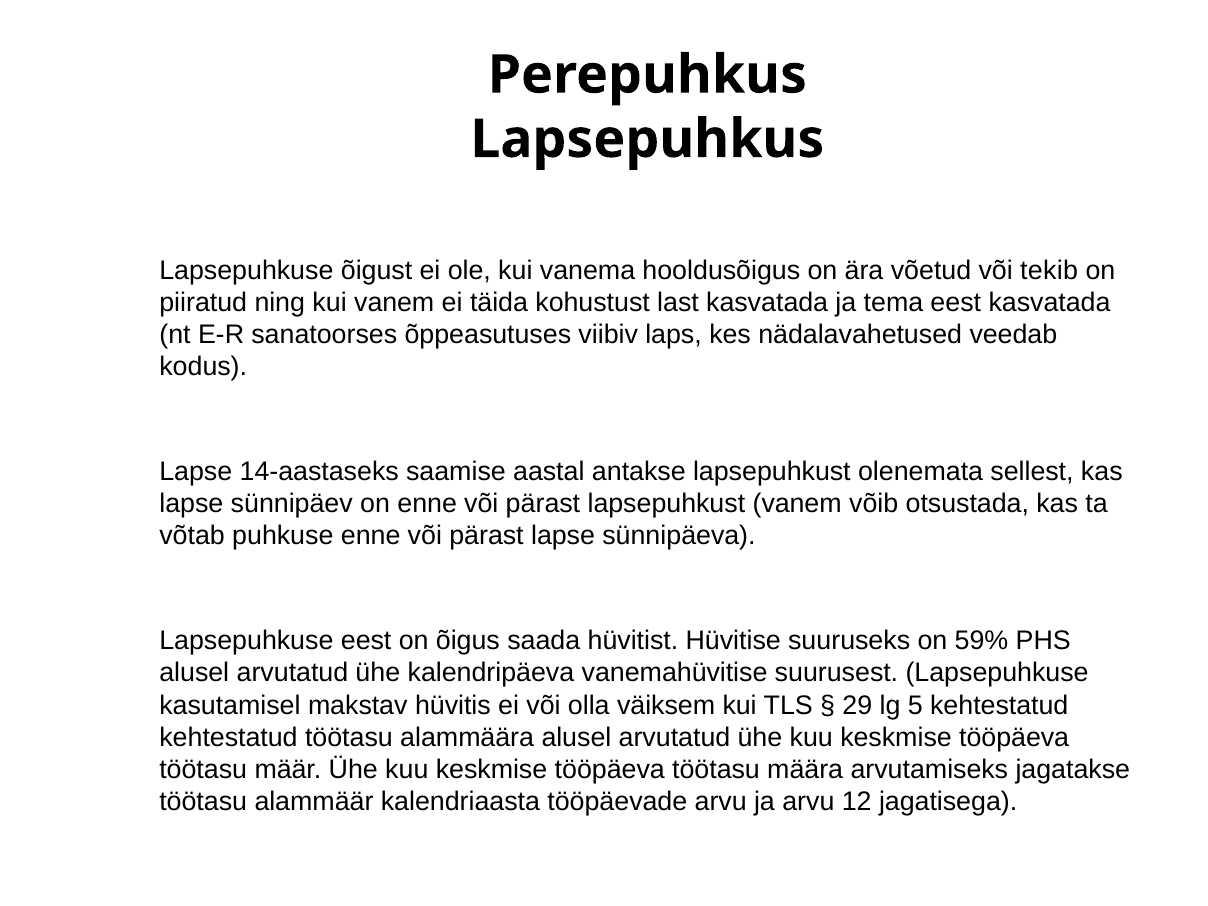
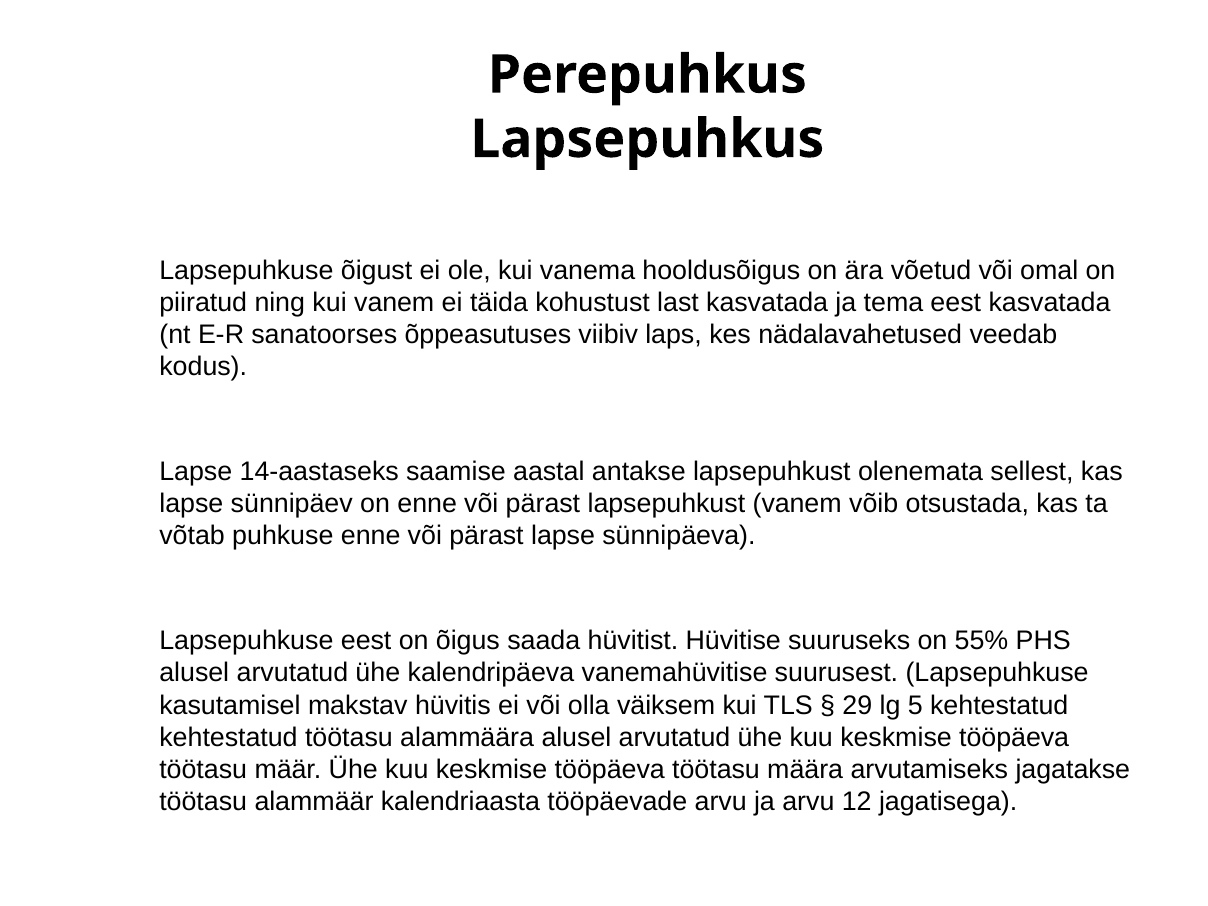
tekib: tekib -> omal
59%: 59% -> 55%
